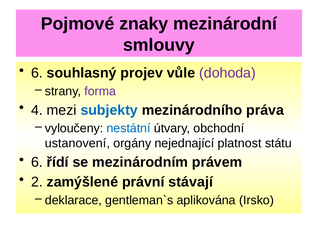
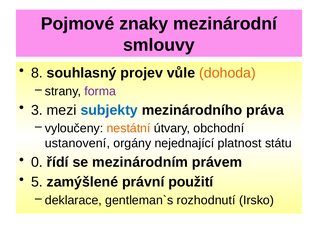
6 at (37, 73): 6 -> 8
dohoda colour: purple -> orange
4: 4 -> 3
nestátní colour: blue -> orange
6 at (37, 162): 6 -> 0
2: 2 -> 5
stávají: stávají -> použití
aplikována: aplikována -> rozhodnutí
